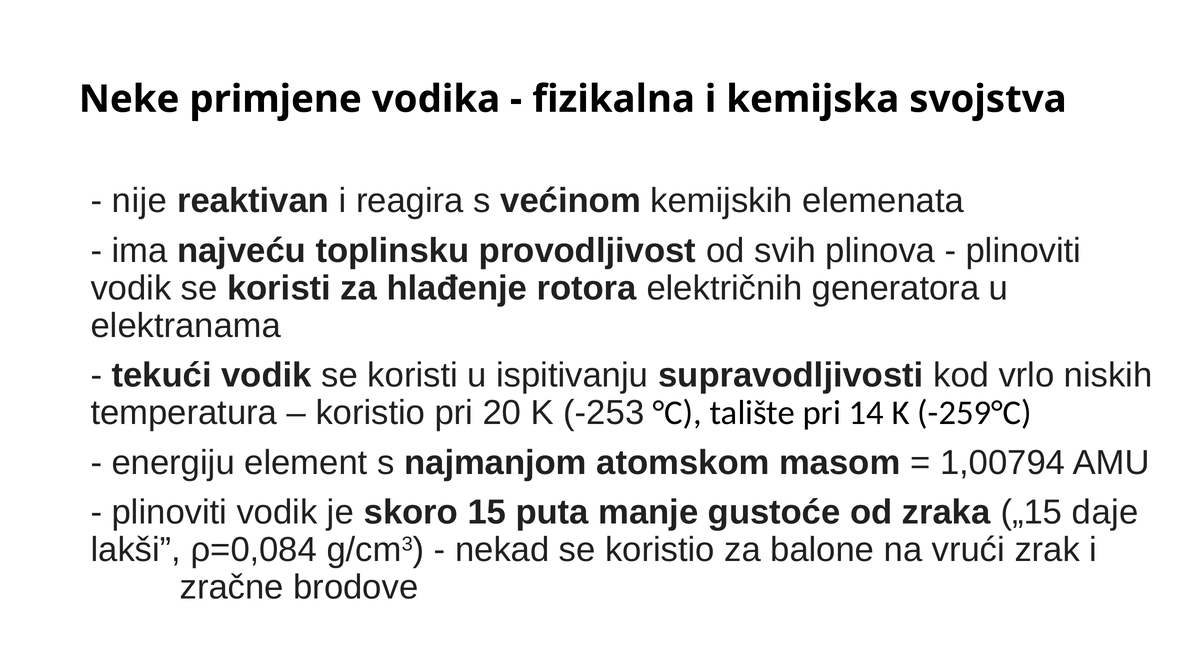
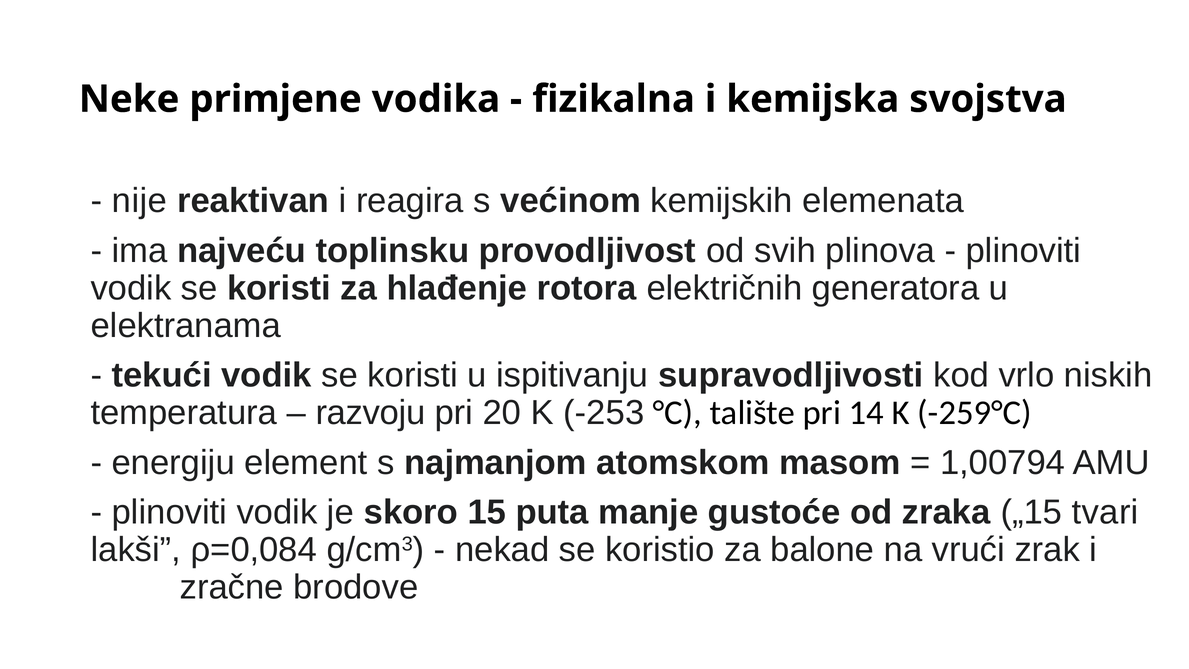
koristio at (370, 413): koristio -> razvoju
daje: daje -> tvari
